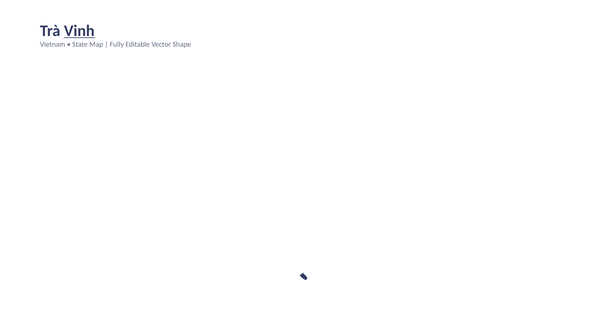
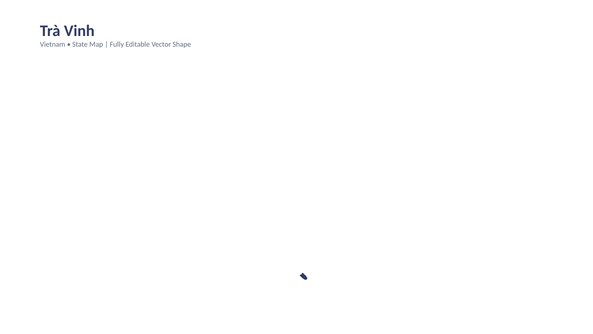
Vinh underline: present -> none
